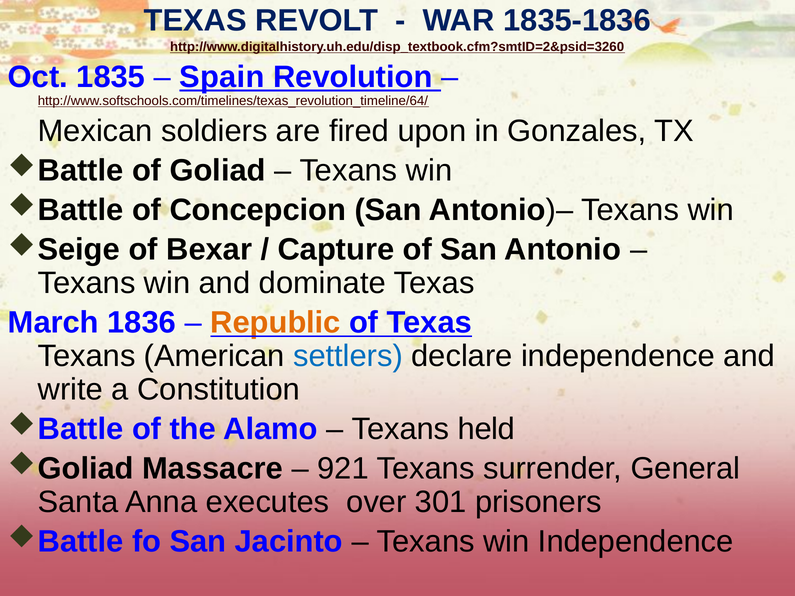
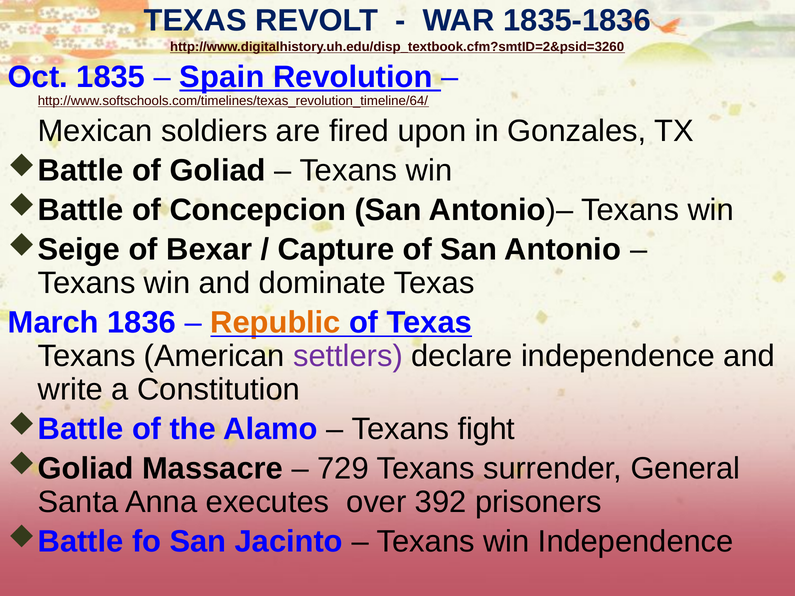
settlers colour: blue -> purple
held: held -> fight
921: 921 -> 729
301: 301 -> 392
